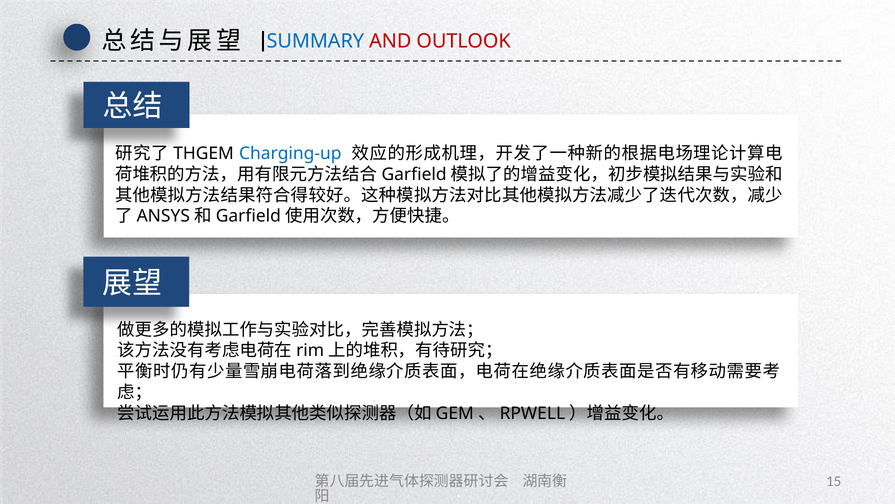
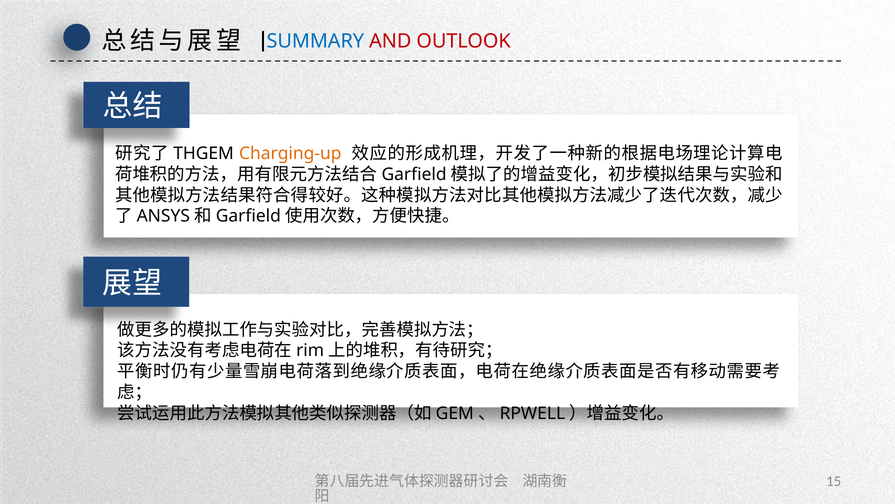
Charging-up colour: blue -> orange
